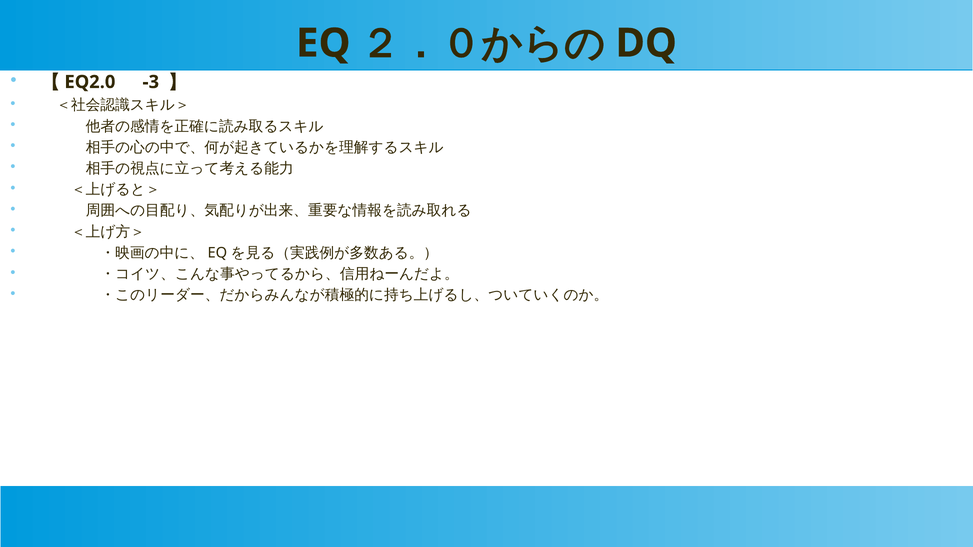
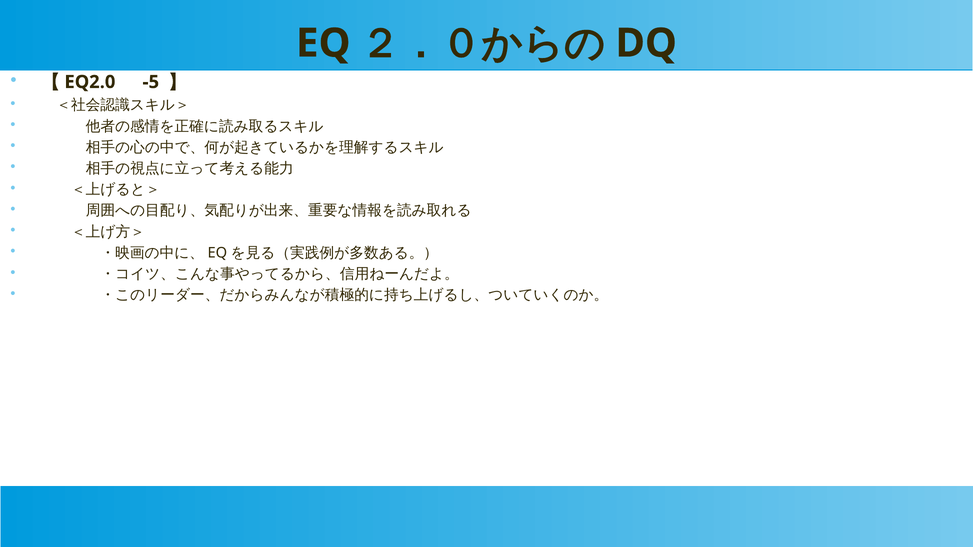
-3: -3 -> -5
